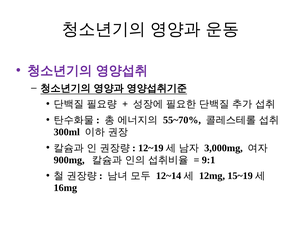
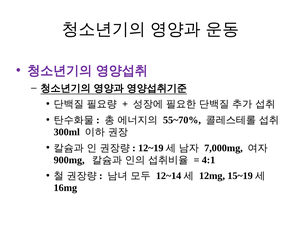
3,000mg: 3,000mg -> 7,000mg
9:1: 9:1 -> 4:1
